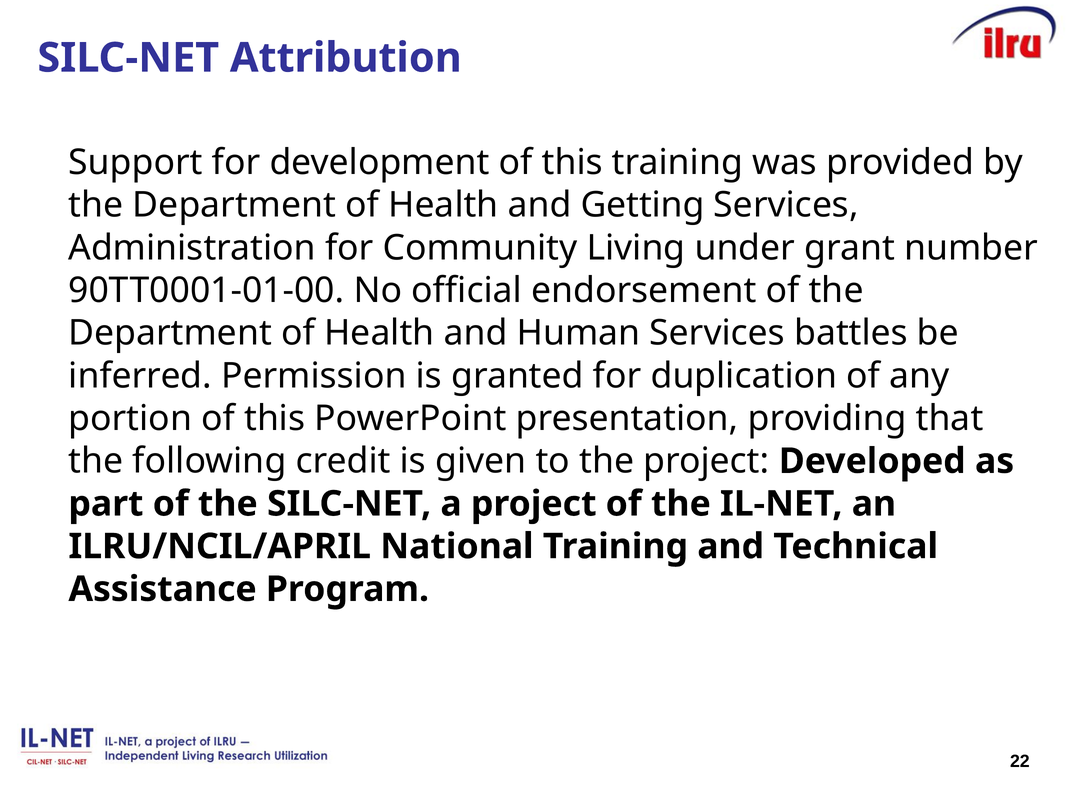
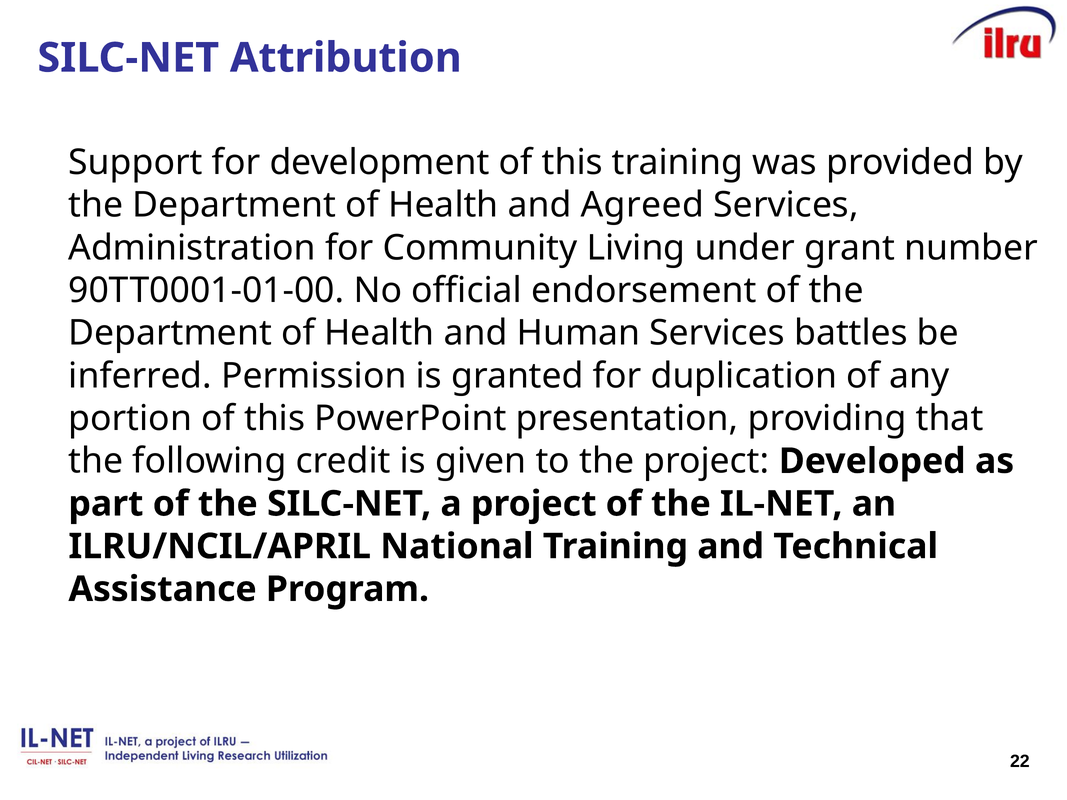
Getting: Getting -> Agreed
